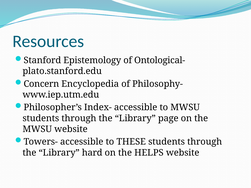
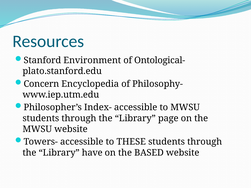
Epistemology: Epistemology -> Environment
hard: hard -> have
HELPS: HELPS -> BASED
